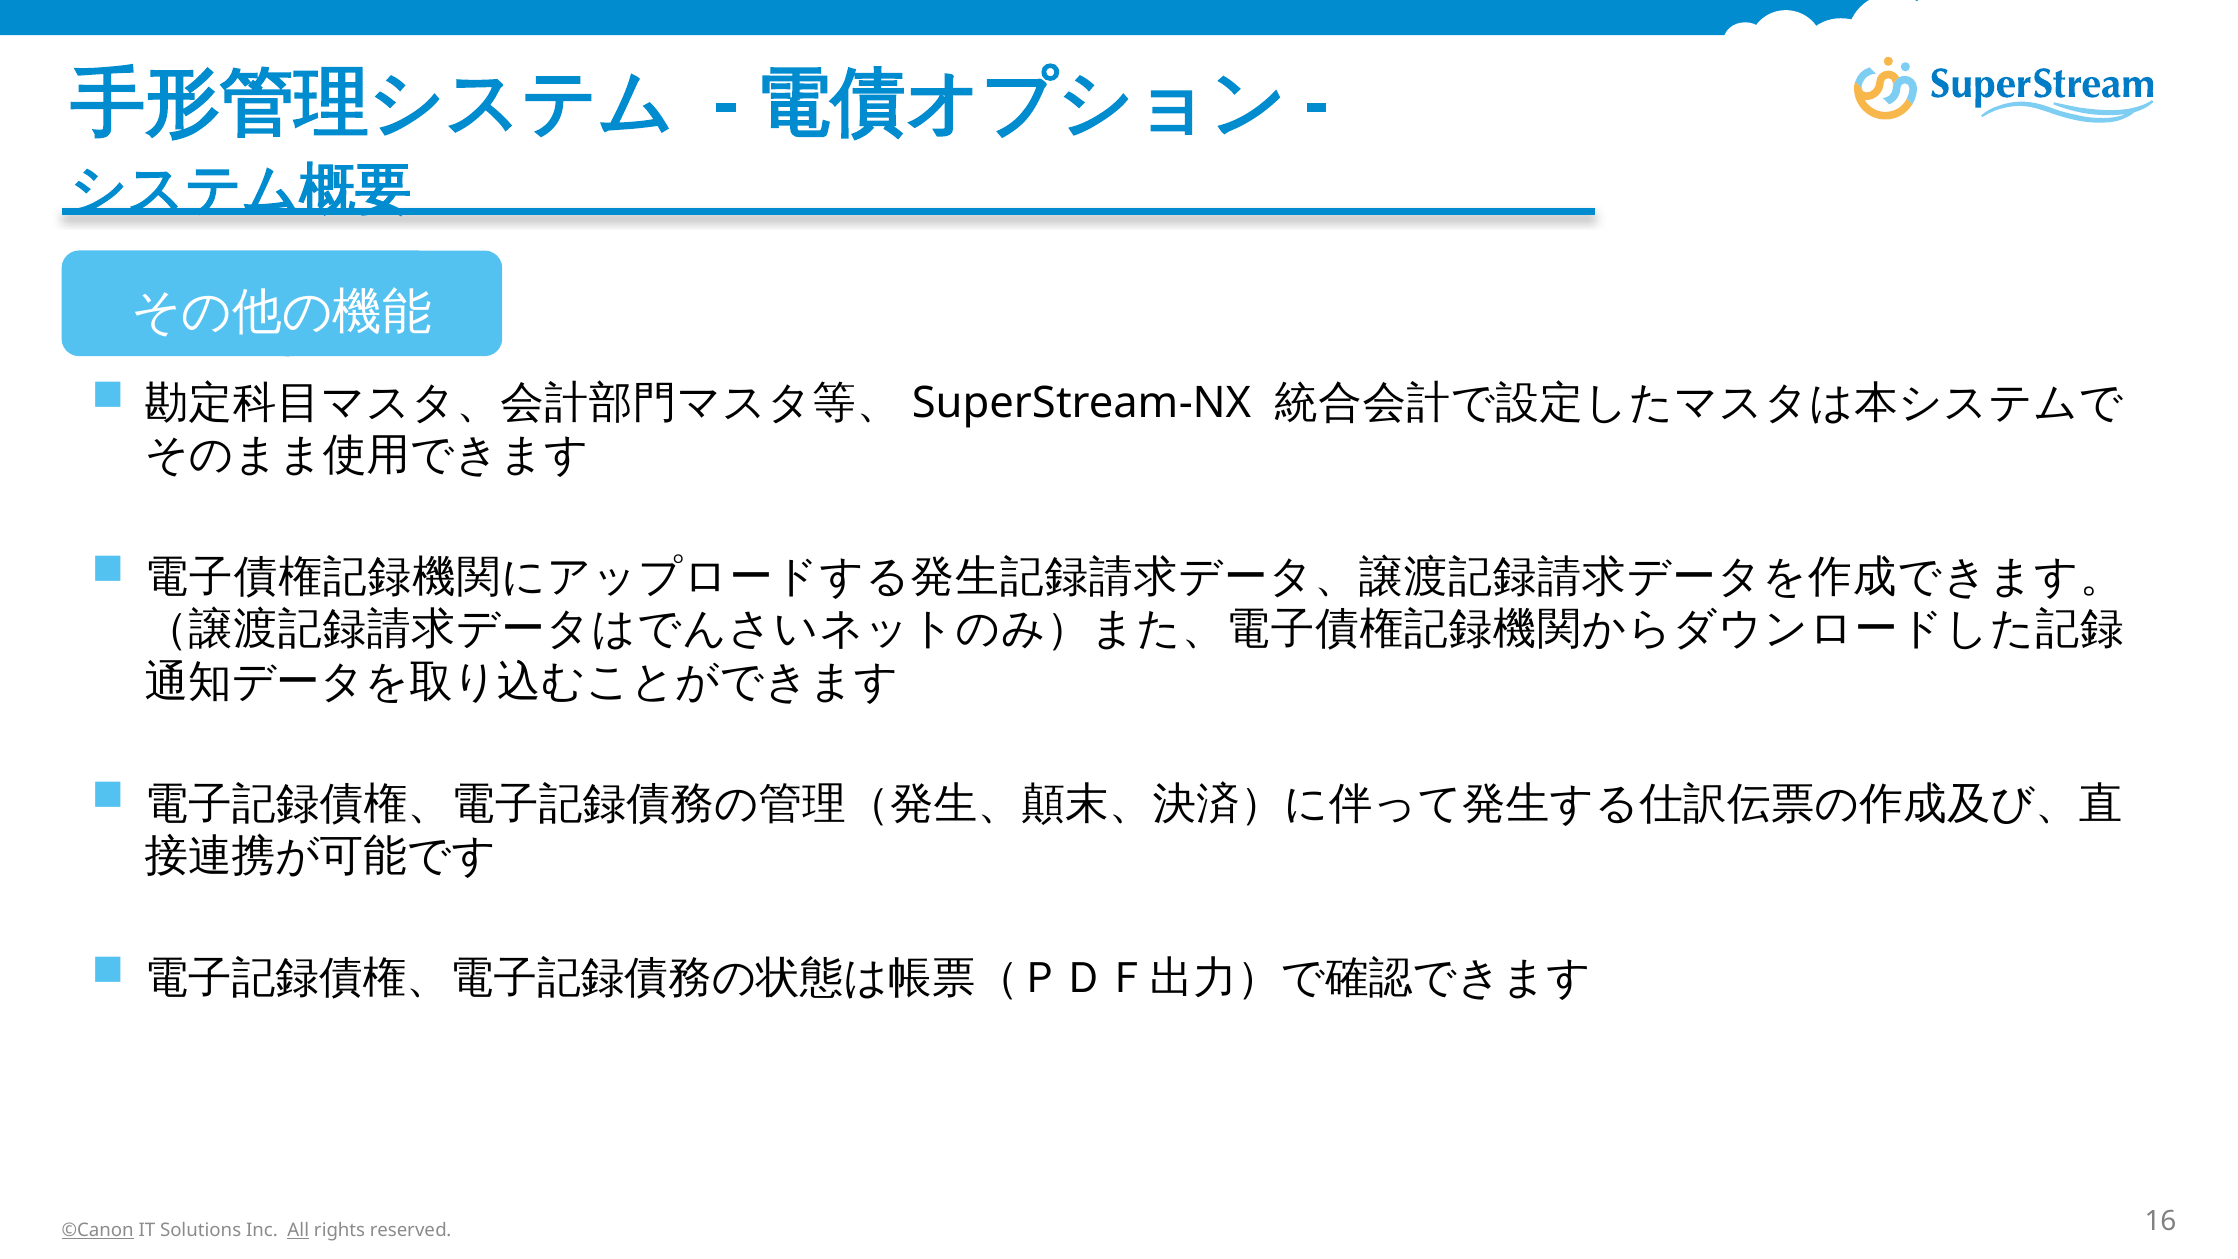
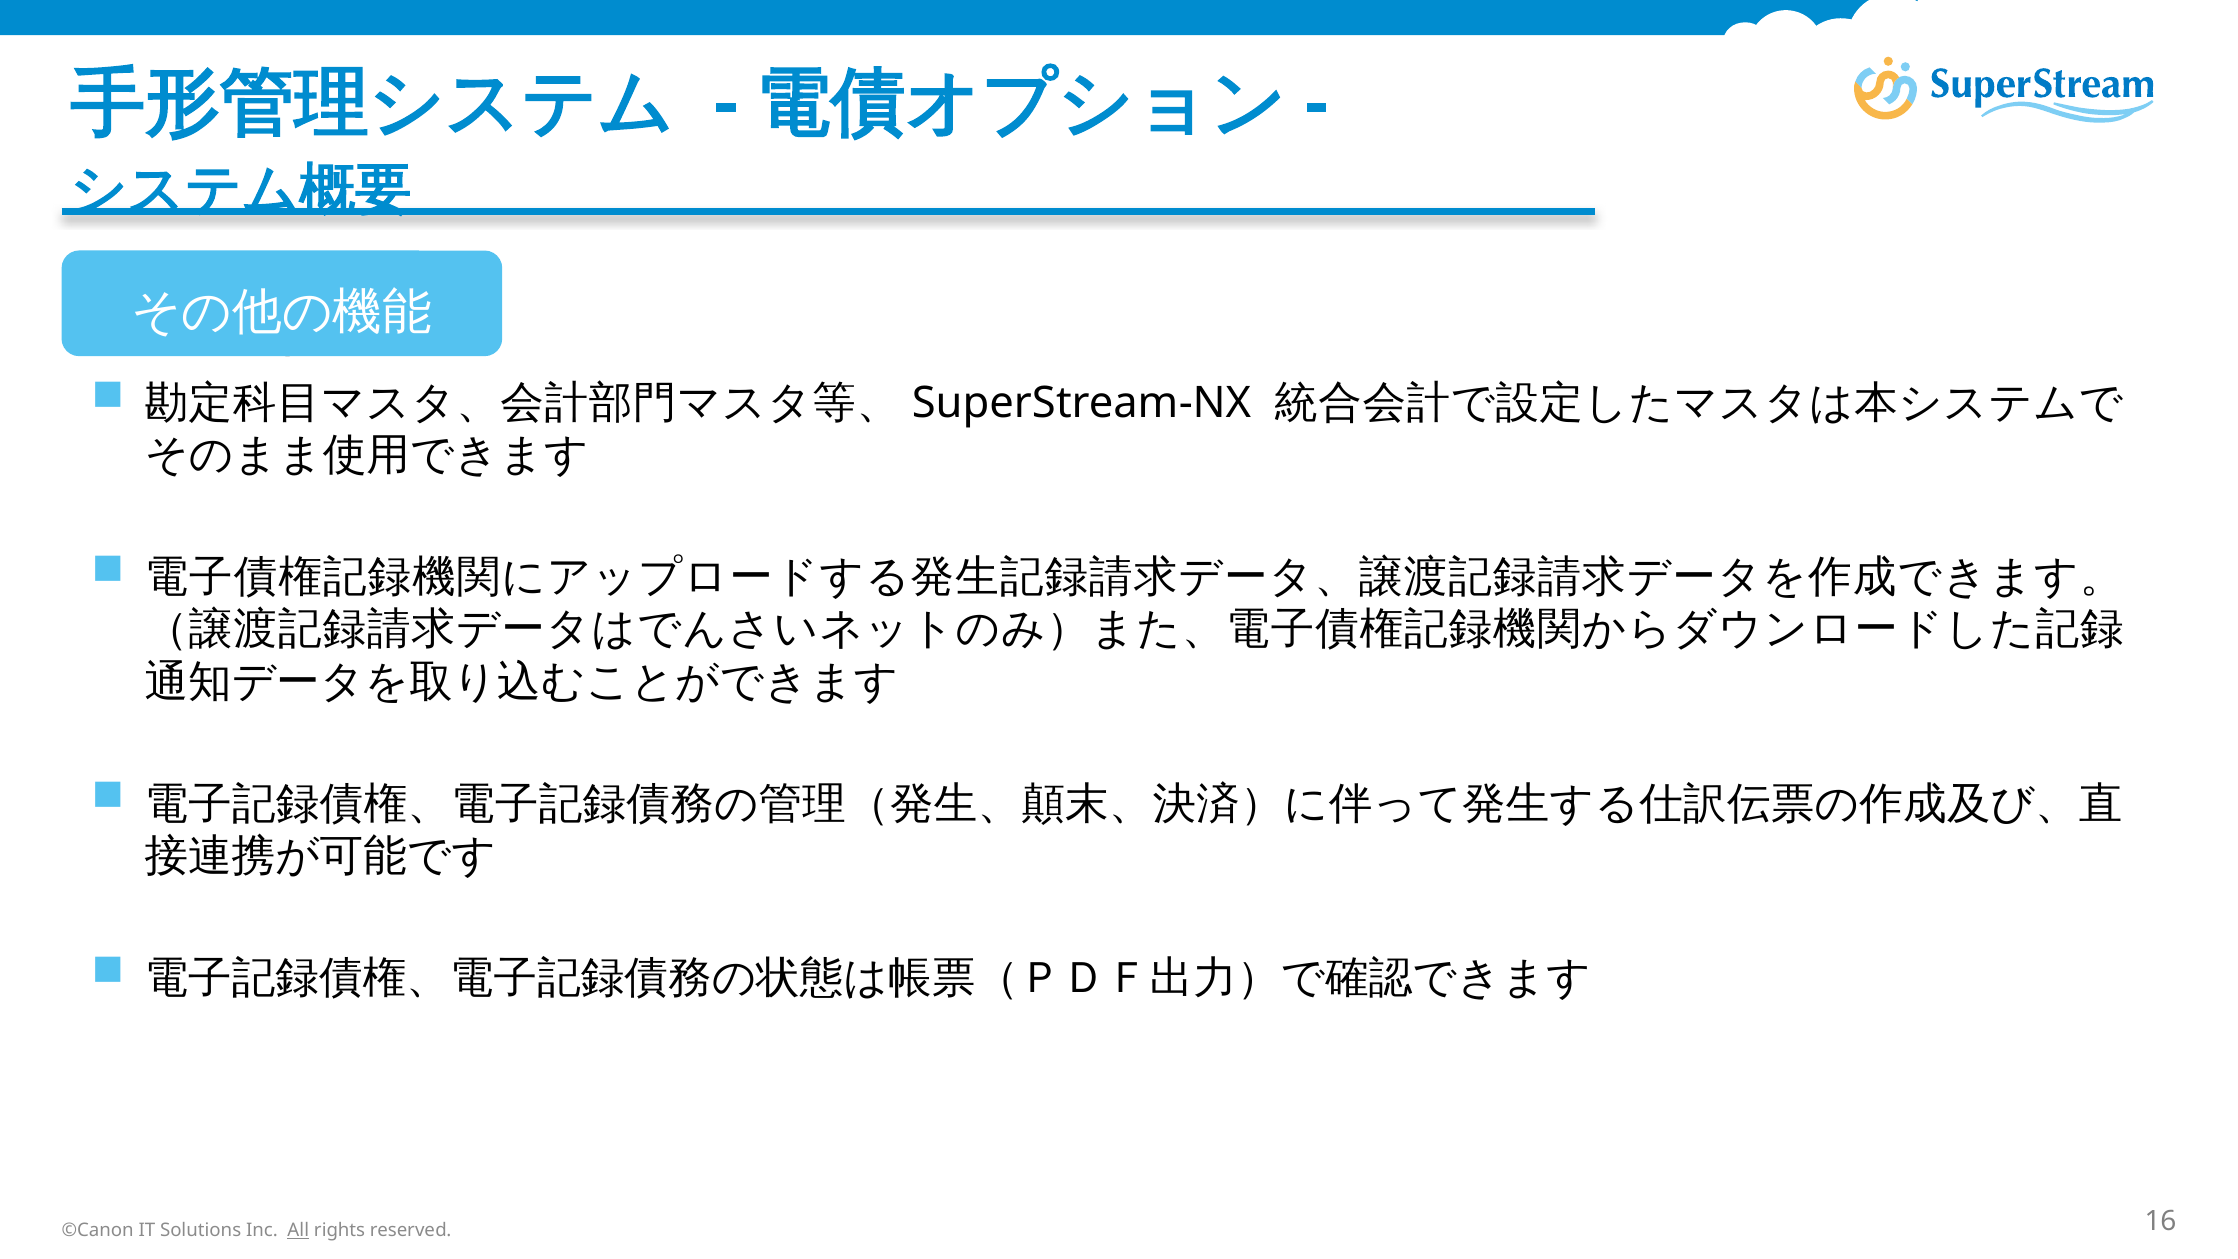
©Canon underline: present -> none
